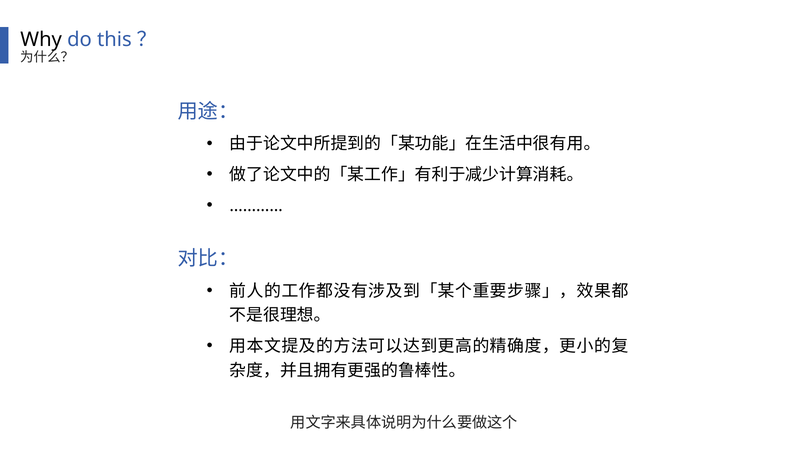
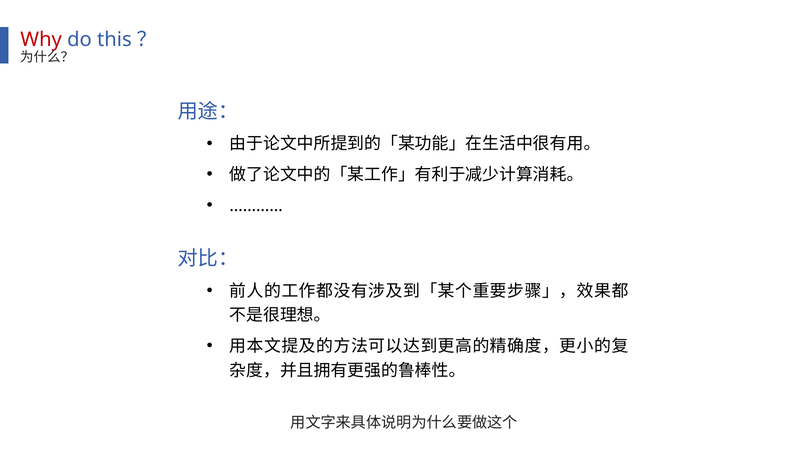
Why colour: black -> red
